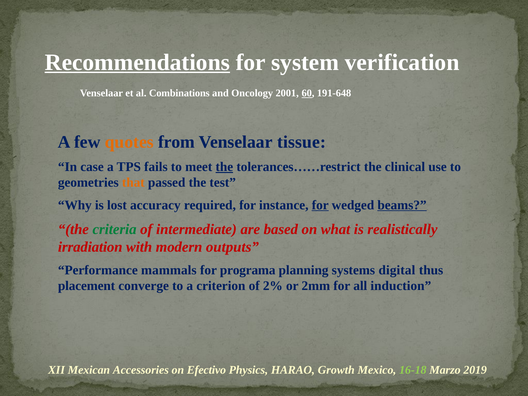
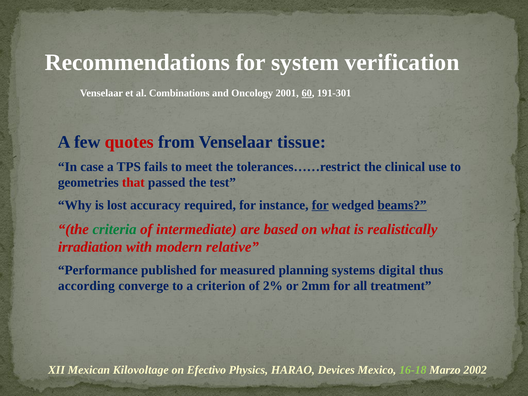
Recommendations underline: present -> none
191-648: 191-648 -> 191-301
quotes colour: orange -> red
the at (224, 167) underline: present -> none
that colour: orange -> red
outputs: outputs -> relative
mammals: mammals -> published
programa: programa -> measured
placement: placement -> according
induction: induction -> treatment
Accessories: Accessories -> Kilovoltage
Growth: Growth -> Devices
2019: 2019 -> 2002
